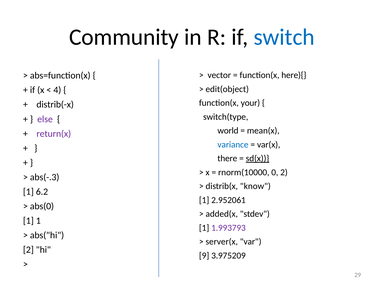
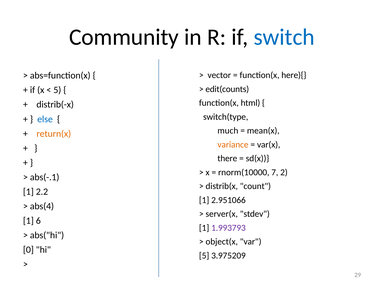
edit(object: edit(object -> edit(counts
4 at (57, 90): 4 -> 5
your: your -> html
else colour: purple -> blue
world: world -> much
return(x colour: purple -> orange
variance colour: blue -> orange
sd(x underline: present -> none
0: 0 -> 7
abs(-.3: abs(-.3 -> abs(-.1
know: know -> count
6.2: 6.2 -> 2.2
2.952061: 2.952061 -> 2.951066
abs(0: abs(0 -> abs(4
added(x: added(x -> server(x
1 1: 1 -> 6
server(x: server(x -> object(x
2 at (28, 250): 2 -> 0
9 at (204, 256): 9 -> 5
